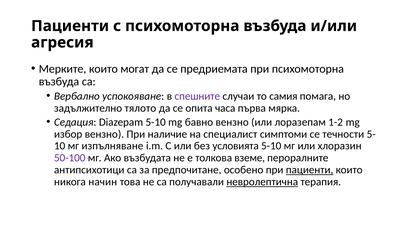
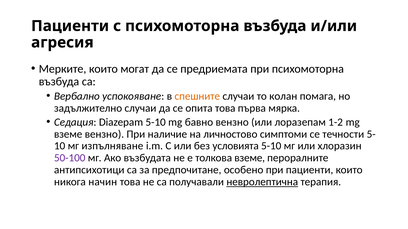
спешните colour: purple -> orange
самия: самия -> колан
задължително тялото: тялото -> случаи
опита часа: часа -> това
избор at (68, 134): избор -> вземе
специалист: специалист -> личностово
пациенти at (310, 170) underline: present -> none
